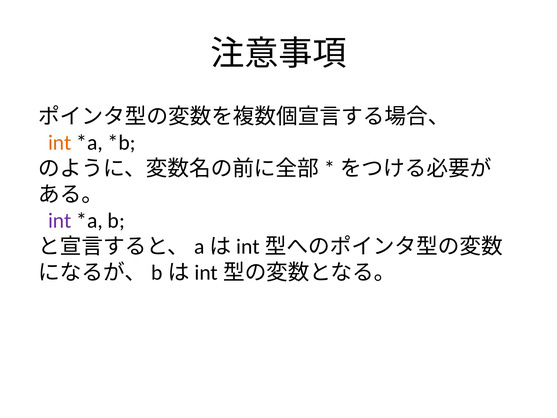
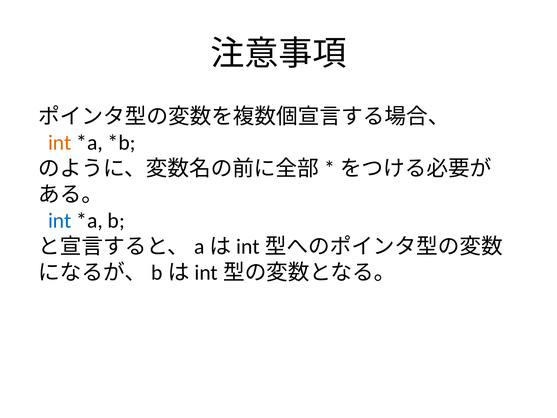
int at (60, 220) colour: purple -> blue
